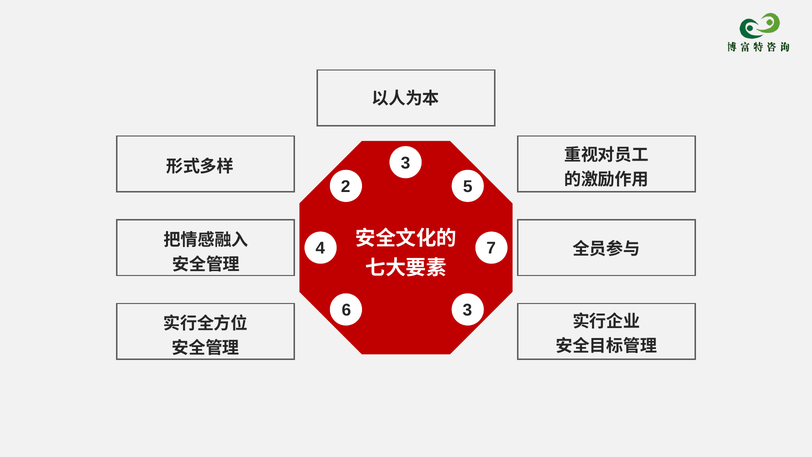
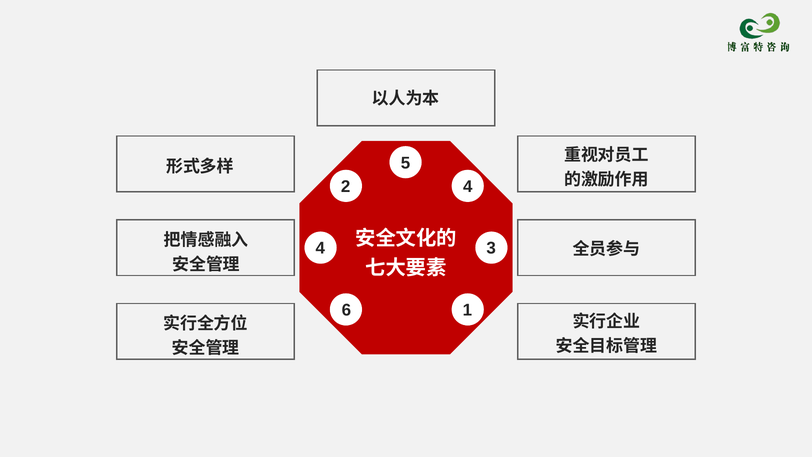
3 at (406, 163): 3 -> 5
2 5: 5 -> 4
7: 7 -> 3
6 3: 3 -> 1
